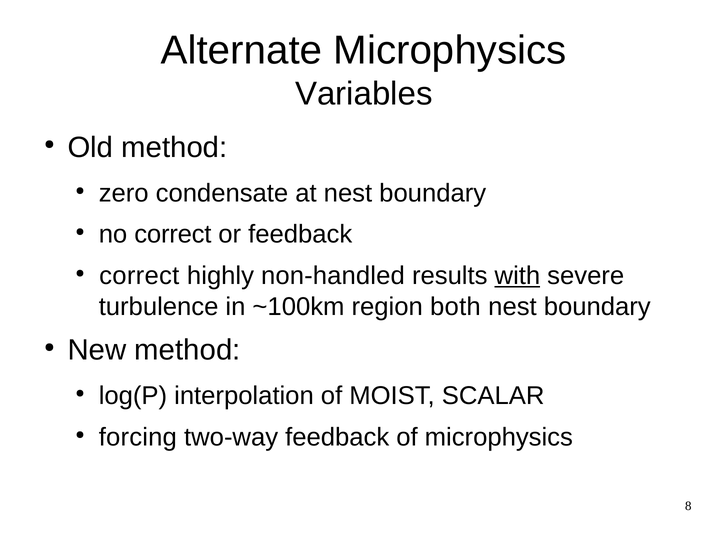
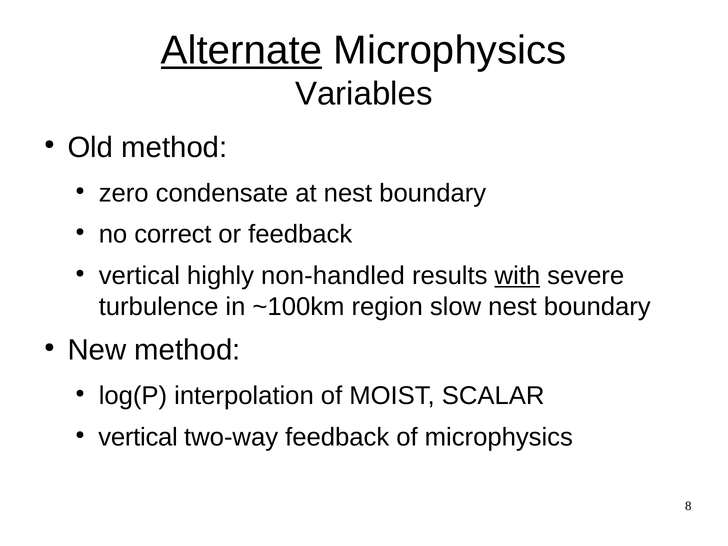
Alternate underline: none -> present
correct at (139, 276): correct -> vertical
both: both -> slow
forcing at (138, 437): forcing -> vertical
